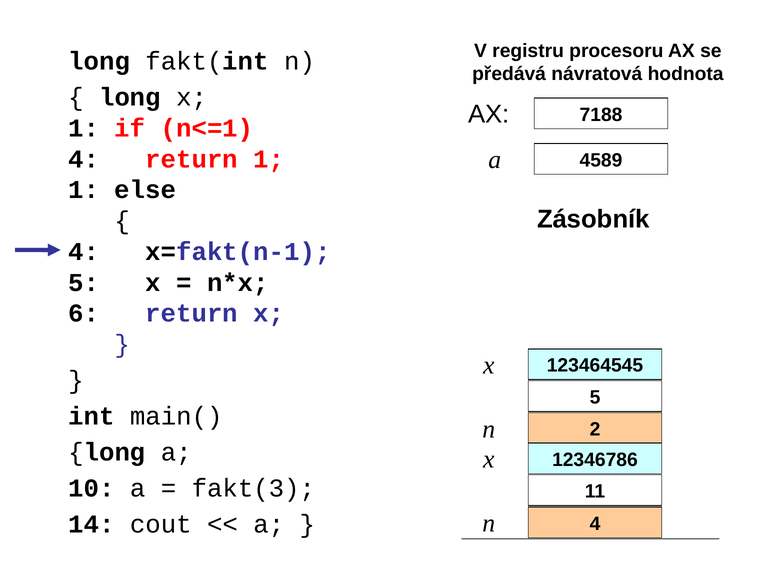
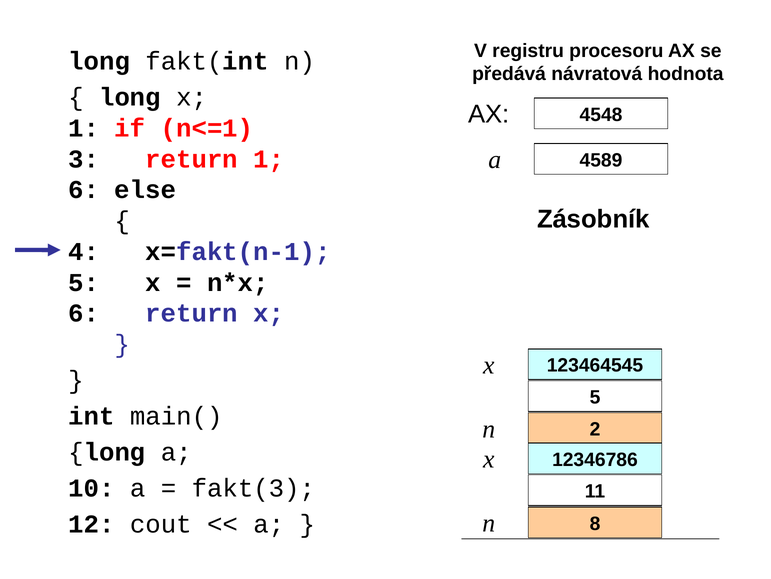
7188: 7188 -> 4548
4 at (84, 159): 4 -> 3
1 at (84, 190): 1 -> 6
14: 14 -> 12
4 at (595, 523): 4 -> 8
